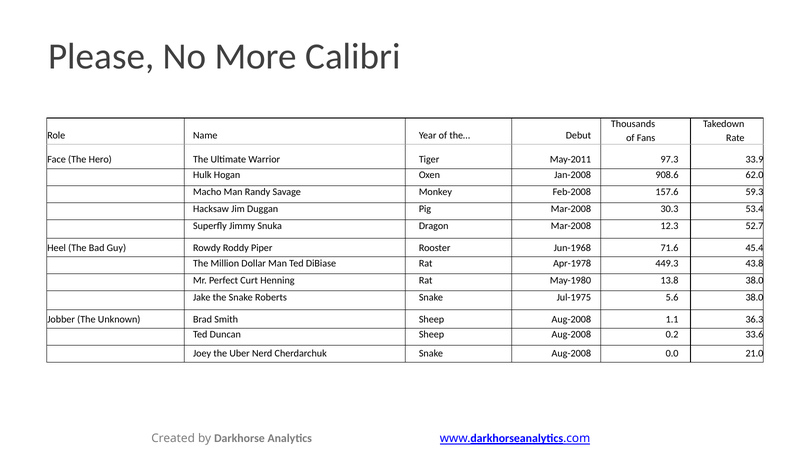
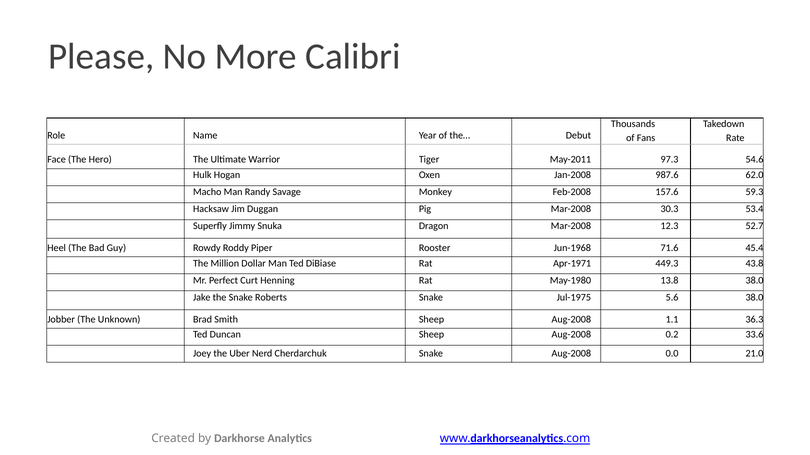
33.9: 33.9 -> 54.6
908.6: 908.6 -> 987.6
Apr-1978: Apr-1978 -> Apr-1971
